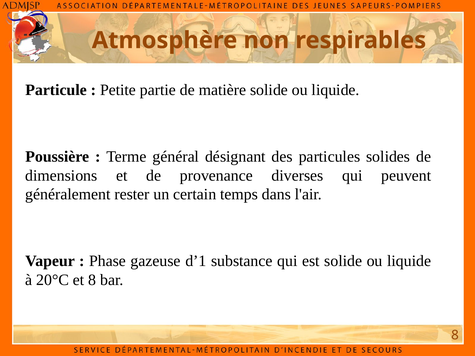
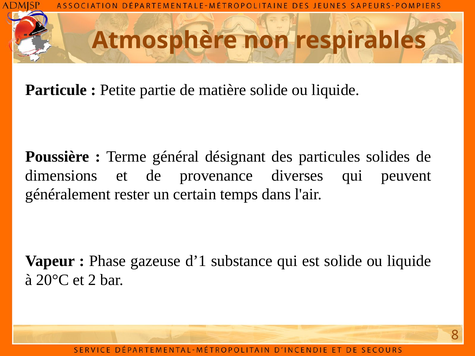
et 8: 8 -> 2
